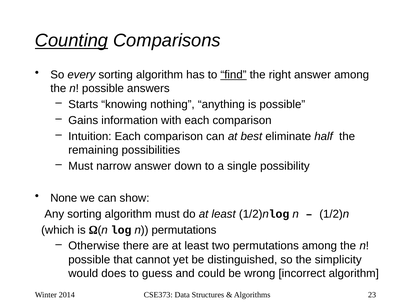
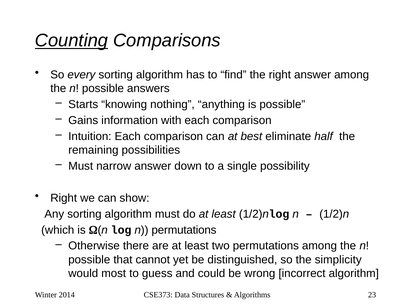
find underline: present -> none
None at (64, 198): None -> Right
does: does -> most
